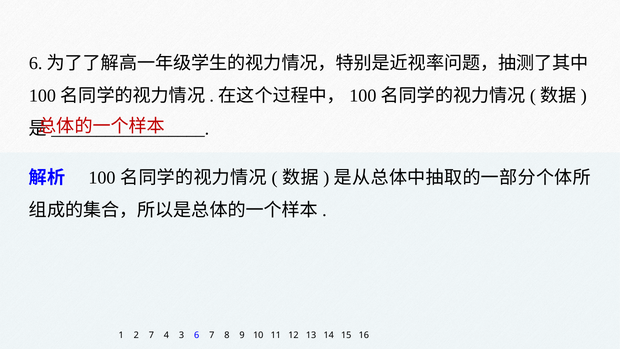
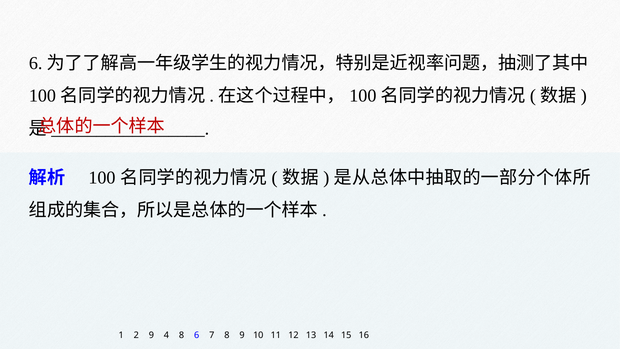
2 7: 7 -> 9
4 3: 3 -> 8
